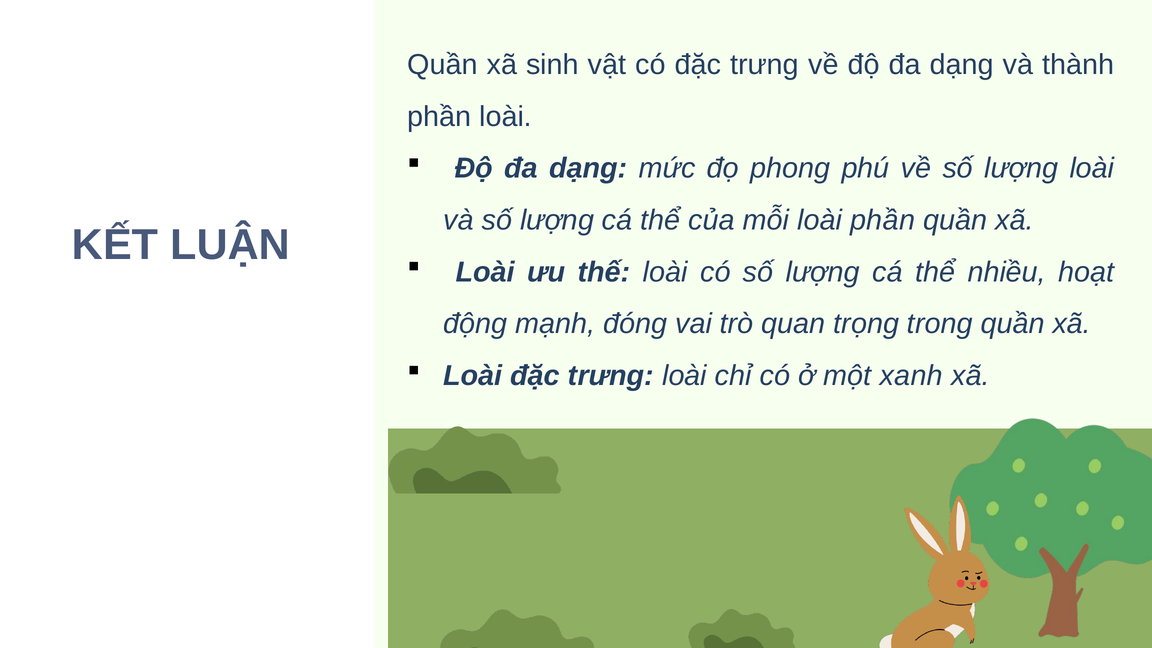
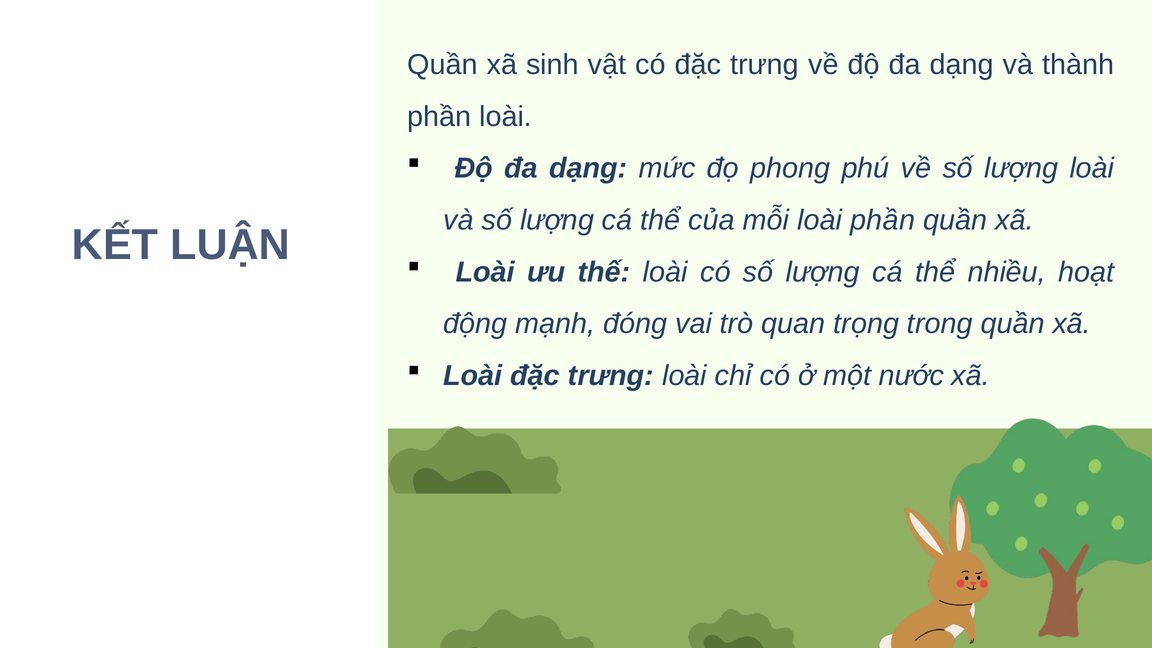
xanh: xanh -> nước
